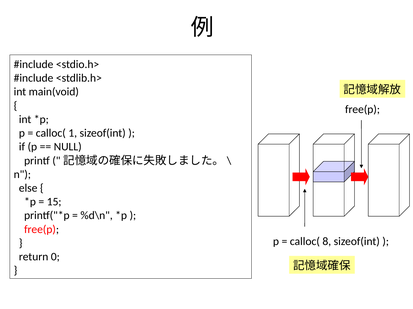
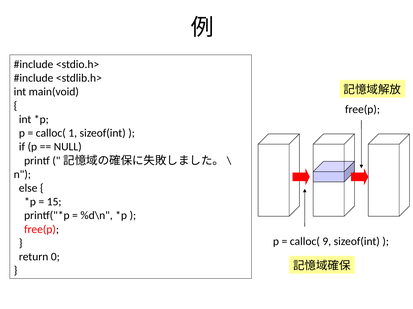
8: 8 -> 9
